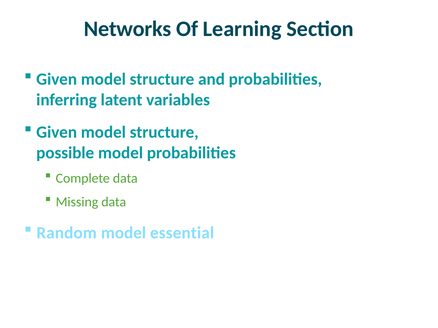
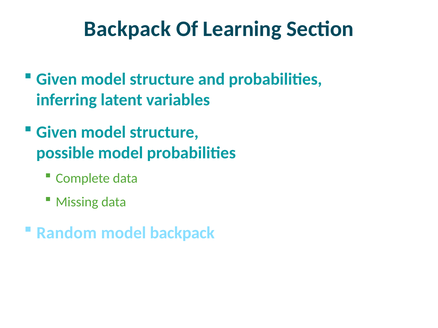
Networks at (128, 29): Networks -> Backpack
model essential: essential -> backpack
